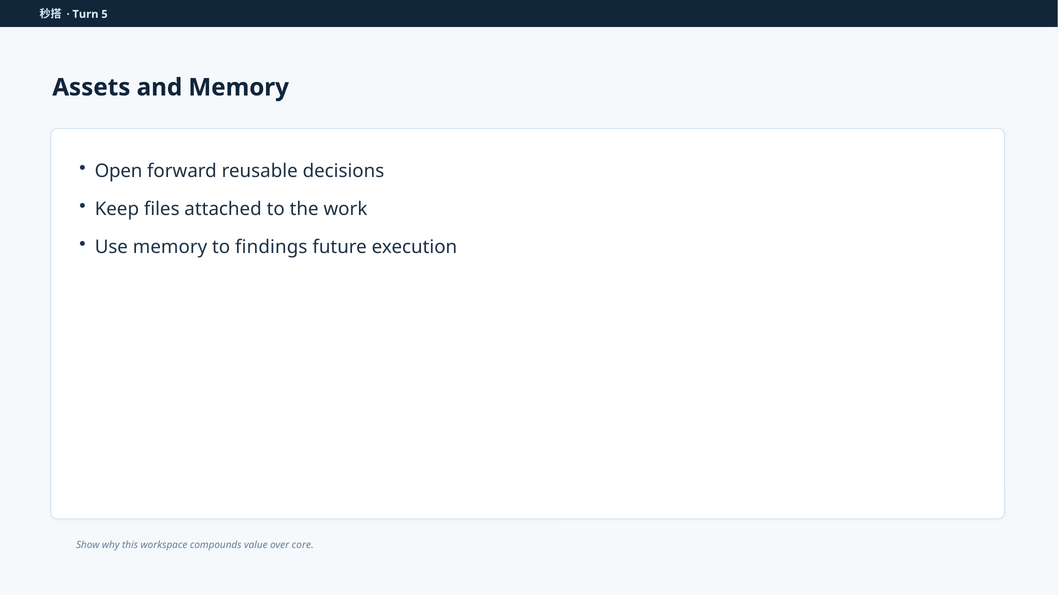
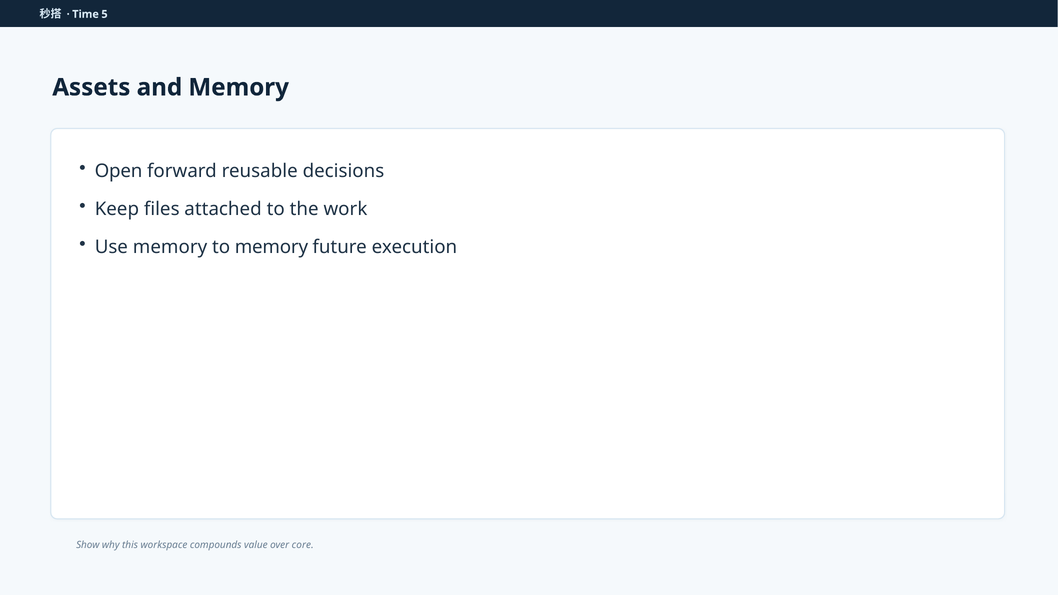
Turn: Turn -> Time
to findings: findings -> memory
